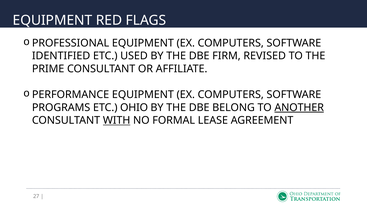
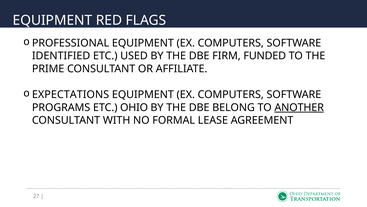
REVISED: REVISED -> FUNDED
PERFORMANCE: PERFORMANCE -> EXPECTATIONS
WITH underline: present -> none
